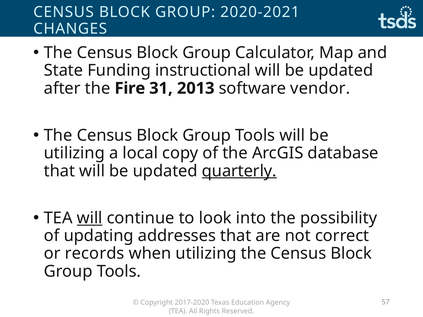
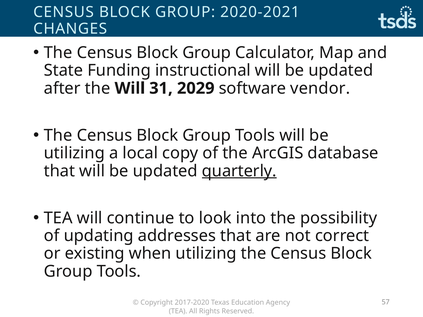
the Fire: Fire -> Will
2013: 2013 -> 2029
will at (90, 218) underline: present -> none
records: records -> existing
